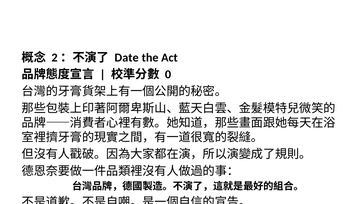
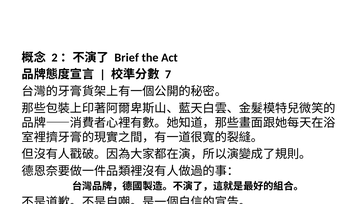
Date: Date -> Brief
0: 0 -> 7
